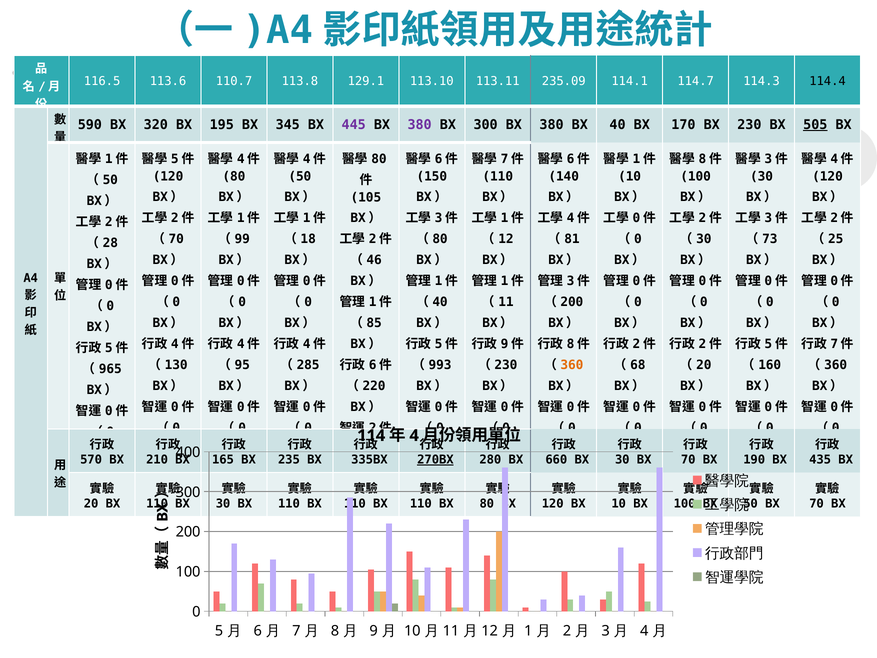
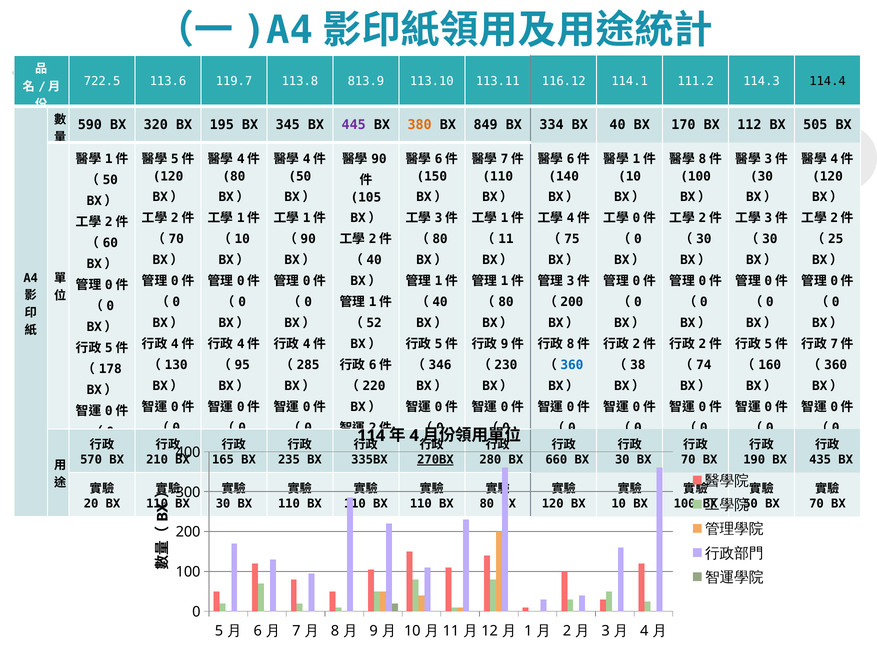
116.5: 116.5 -> 722.5
110.7: 110.7 -> 119.7
129.1: 129.1 -> 813.9
235.09: 235.09 -> 116.12
114.7: 114.7 -> 111.2
380 at (420, 125) colour: purple -> orange
BX 300: 300 -> 849
380 at (552, 125): 380 -> 334
BX 230: 230 -> 112
505 underline: present -> none
80 at (379, 159): 80 -> 90
99 at (242, 239): 99 -> 10
18 at (308, 239): 18 -> 90
12: 12 -> 11
81: 81 -> 75
73 at (770, 239): 73 -> 30
28: 28 -> 60
46 at (374, 260): 46 -> 40
11 at (506, 302): 11 -> 80
85: 85 -> 52
993: 993 -> 346
360 at (572, 365) colour: orange -> blue
68: 68 -> 38
20 at (704, 365): 20 -> 74
965: 965 -> 178
